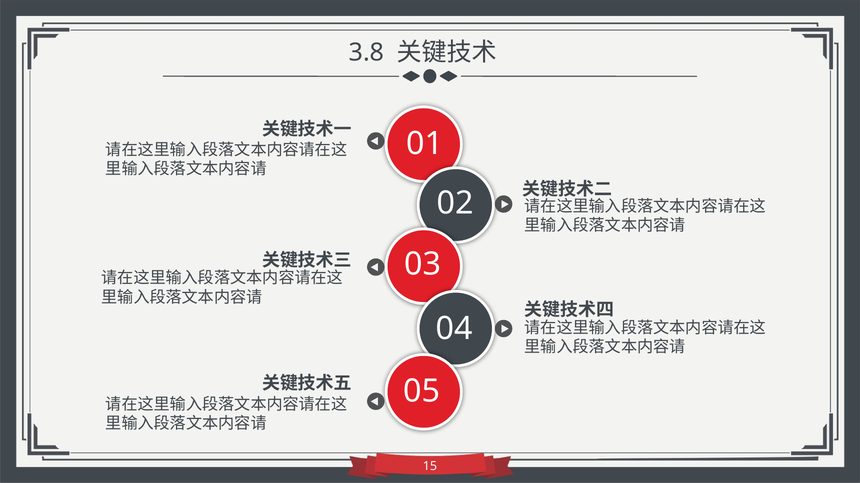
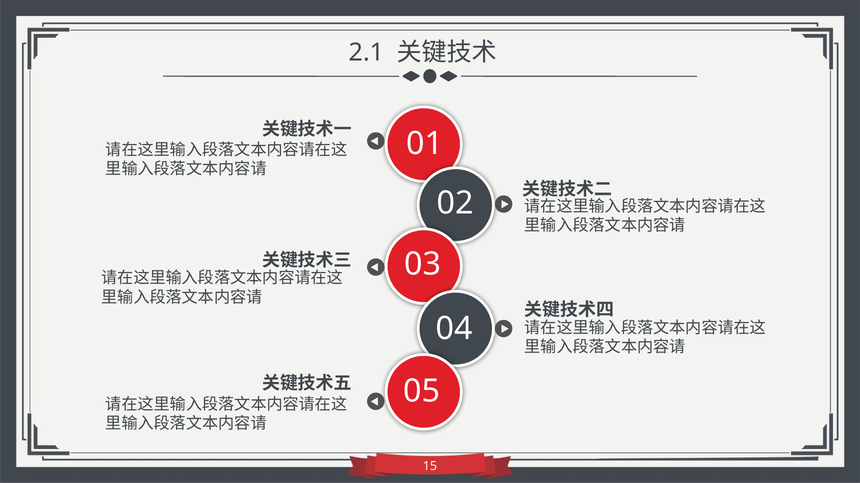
3.8: 3.8 -> 2.1
